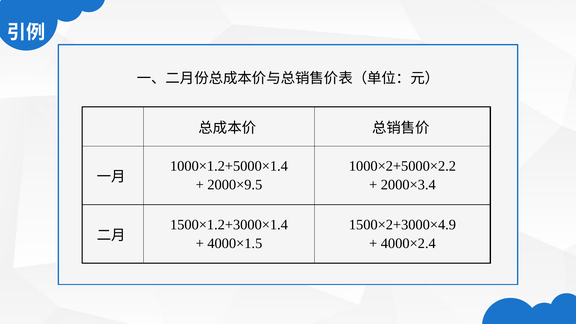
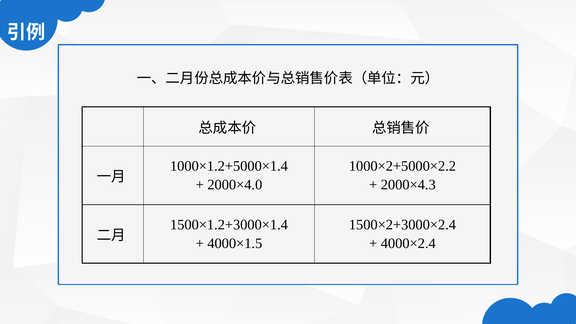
2000×9.5: 2000×9.5 -> 2000×4.0
2000×3.4: 2000×3.4 -> 2000×4.3
1500×2+3000×4.9: 1500×2+3000×4.9 -> 1500×2+3000×2.4
